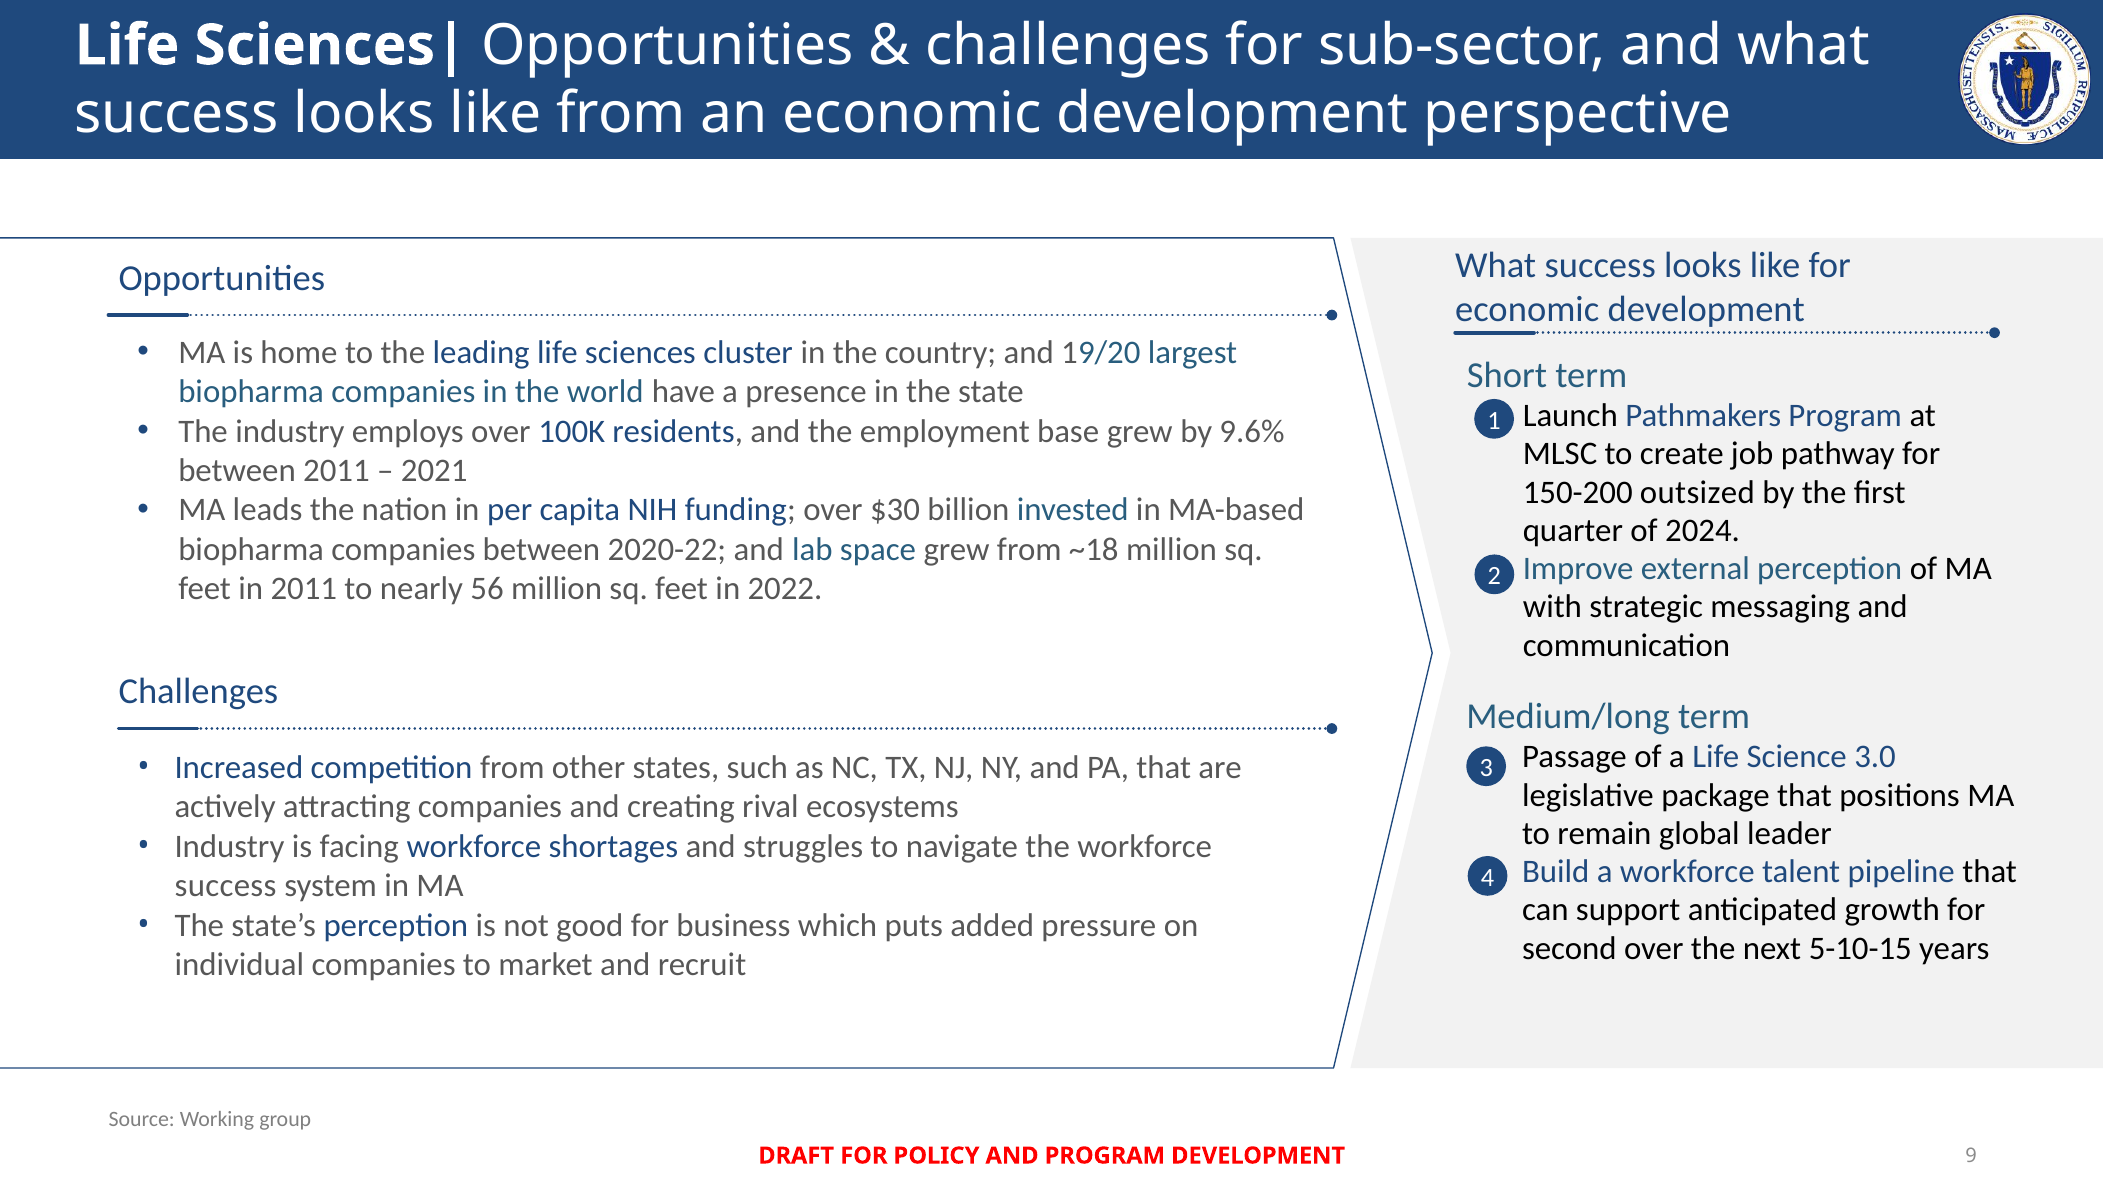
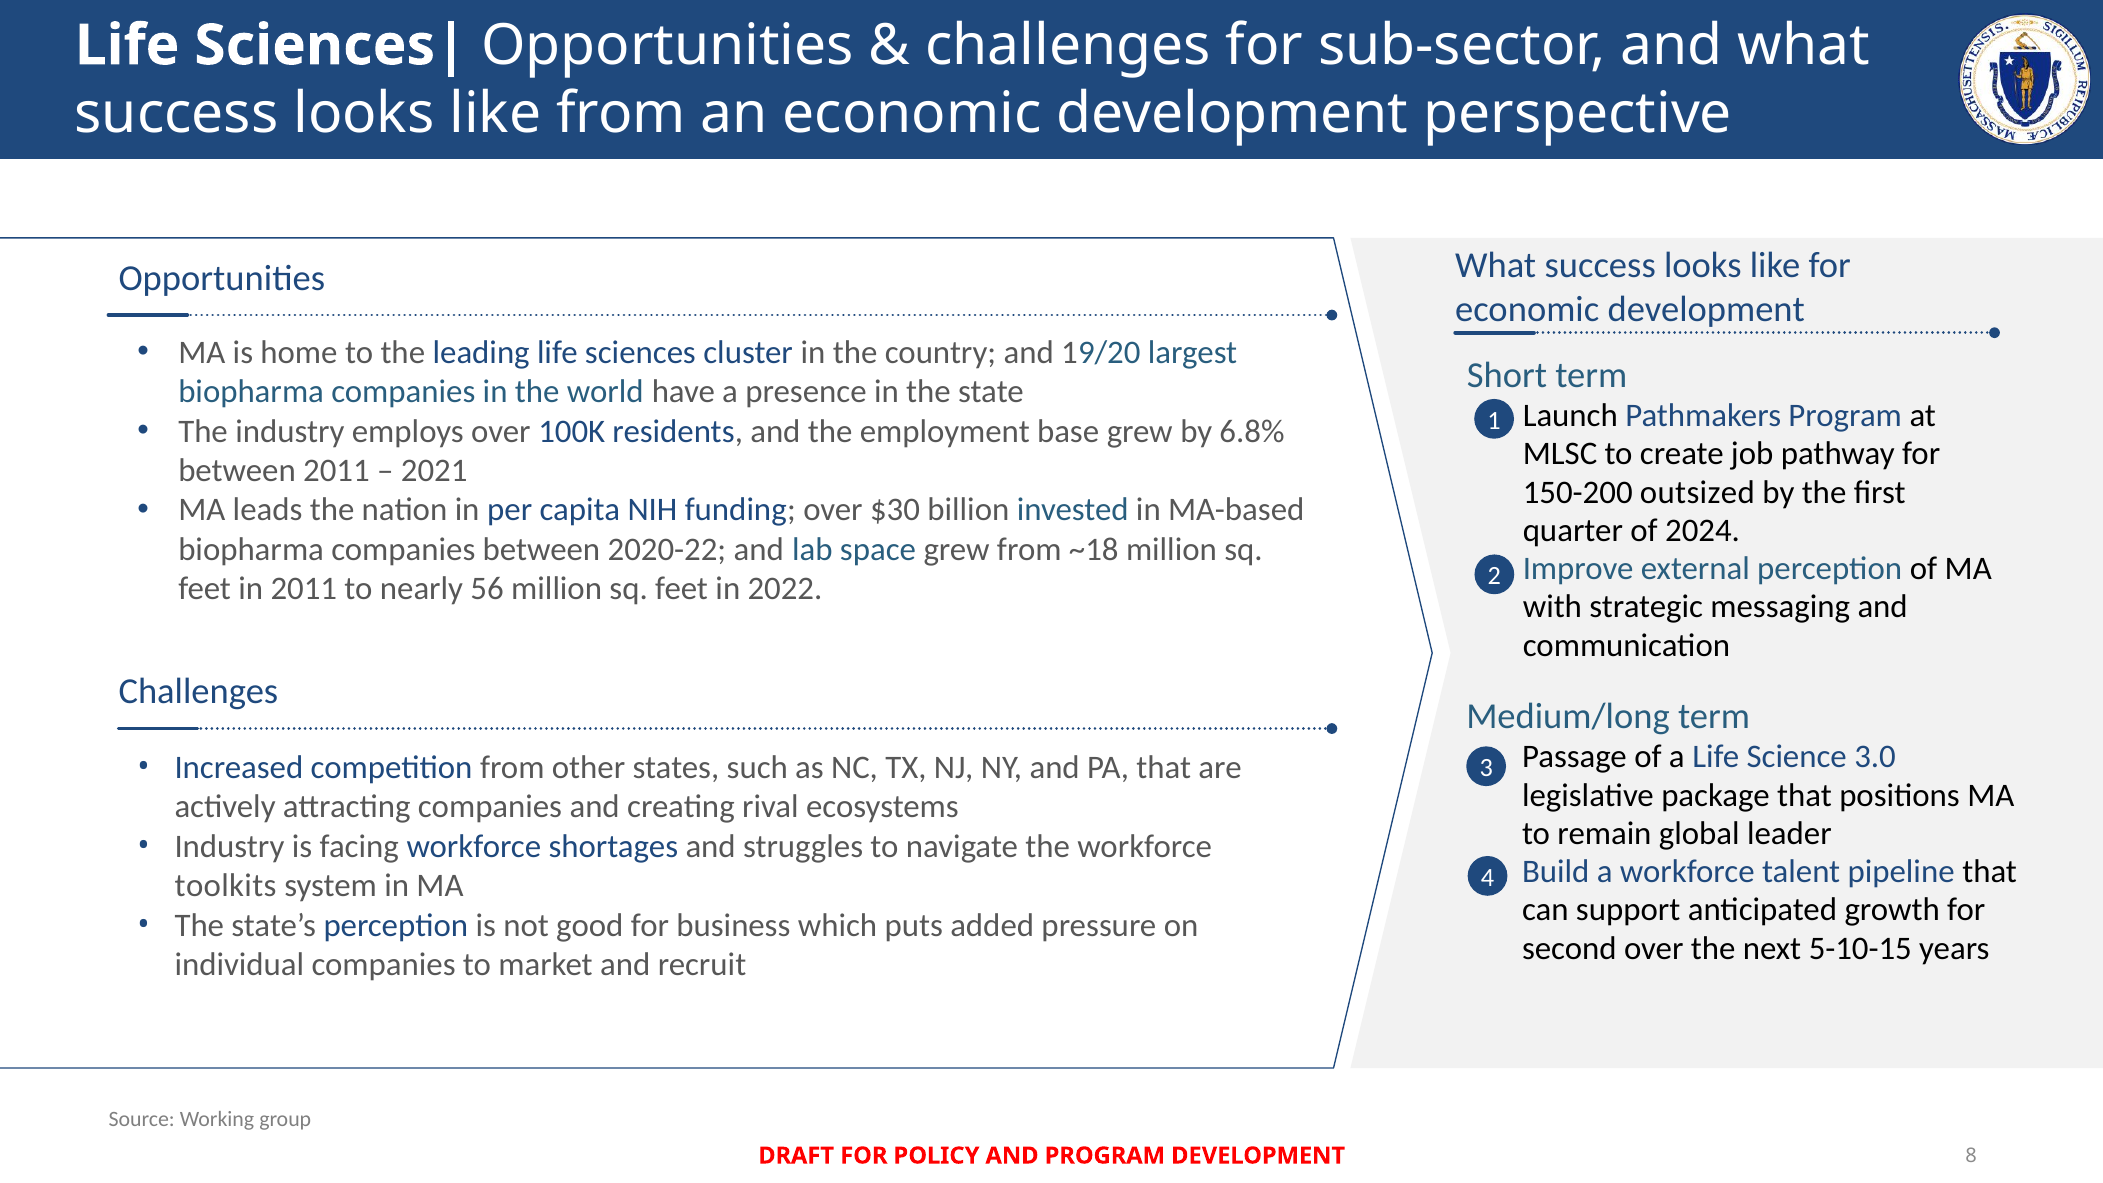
9.6%: 9.6% -> 6.8%
success at (226, 886): success -> toolkits
9: 9 -> 8
